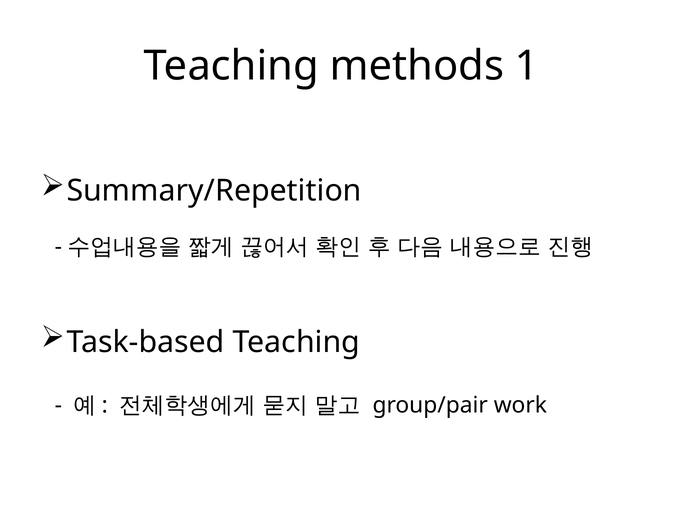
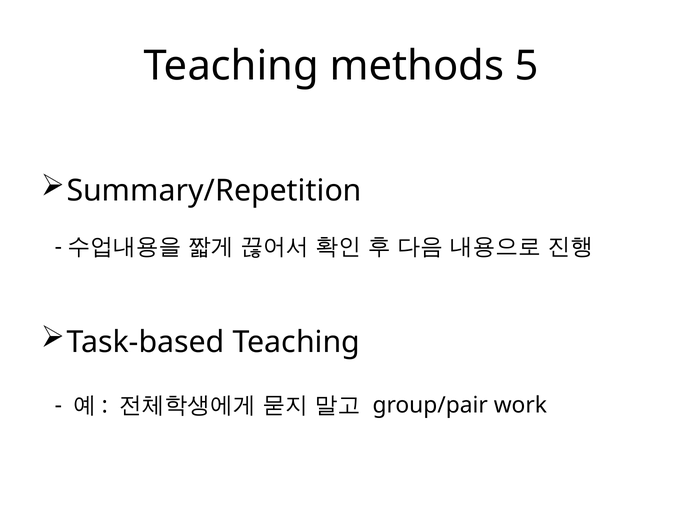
1: 1 -> 5
